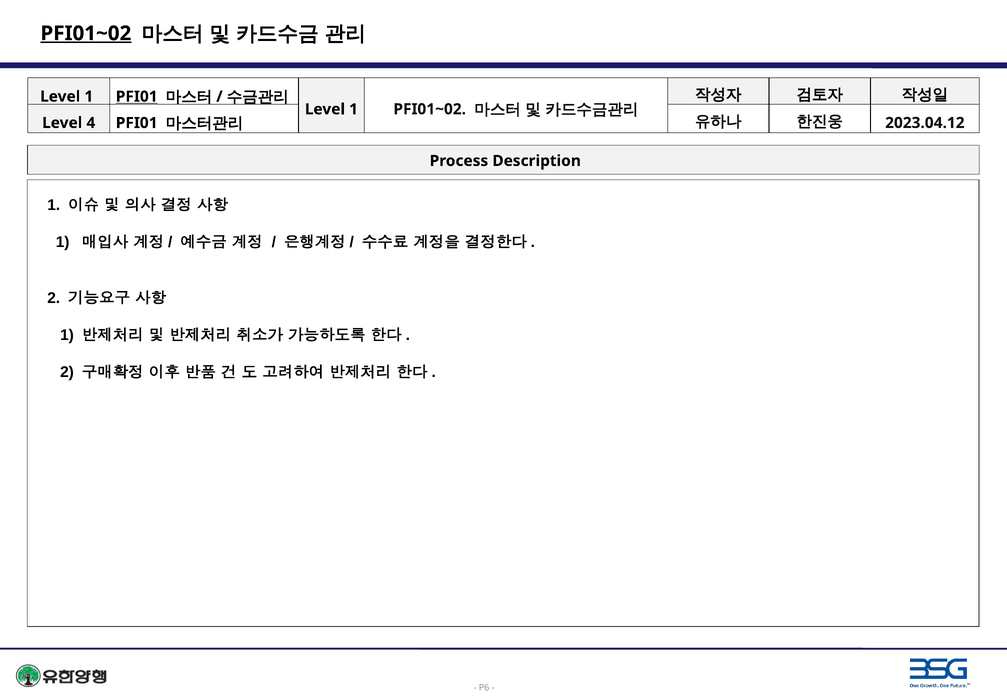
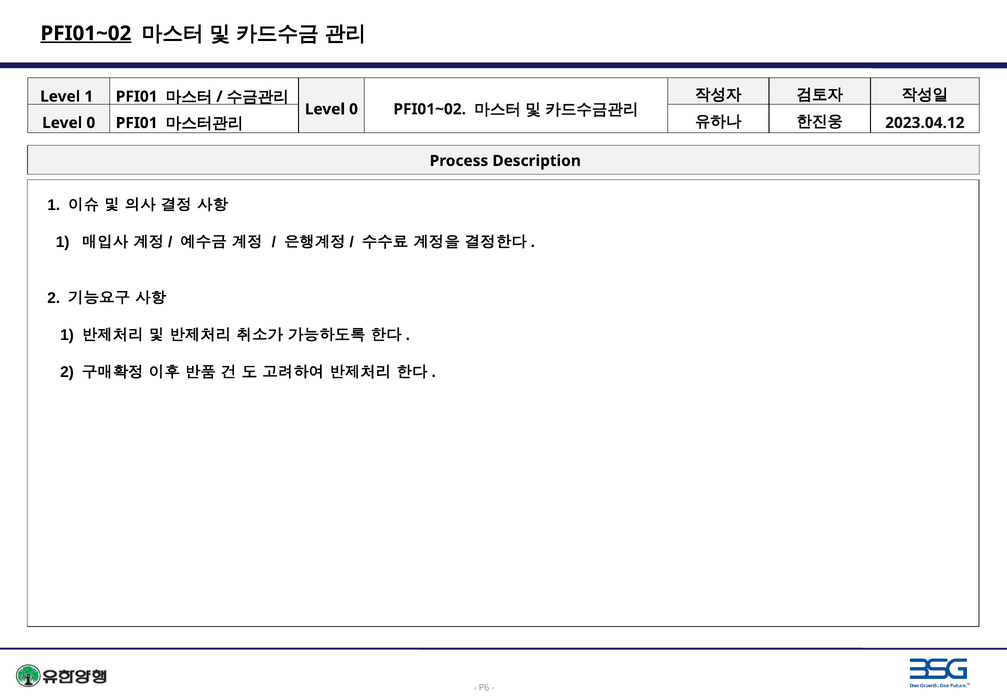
PFI01 at (137, 97) underline: present -> none
1 at (354, 109): 1 -> 0
4 at (91, 123): 4 -> 0
